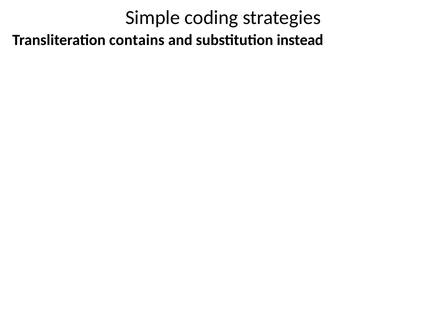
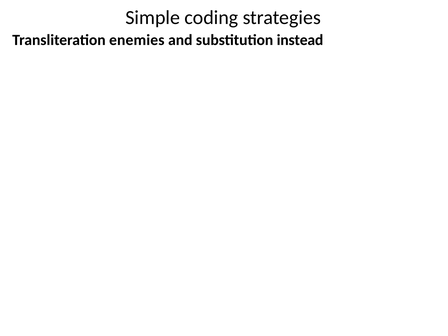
contains: contains -> enemies
